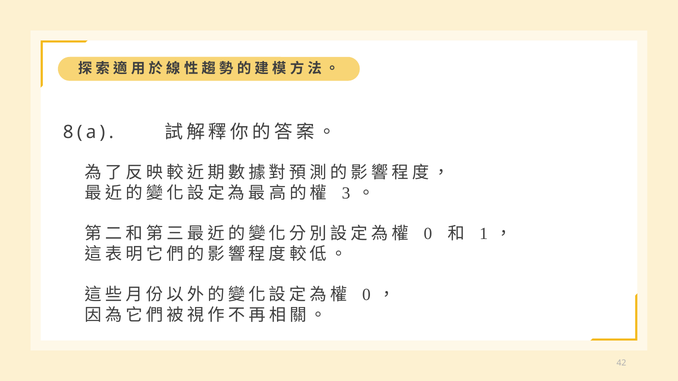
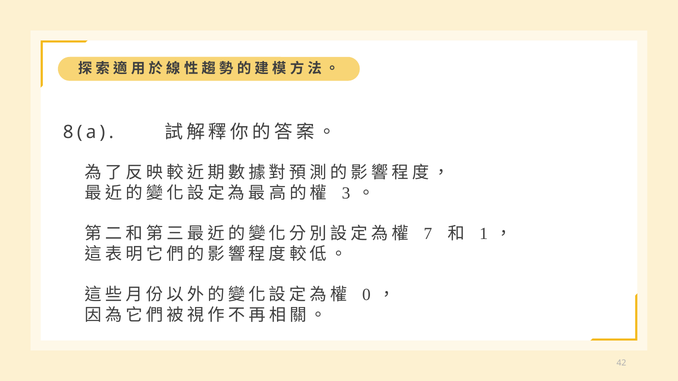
0 at (428, 234): 0 -> 7
